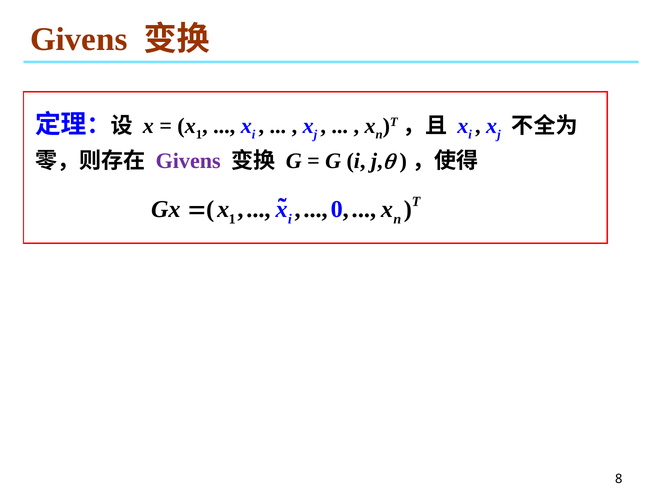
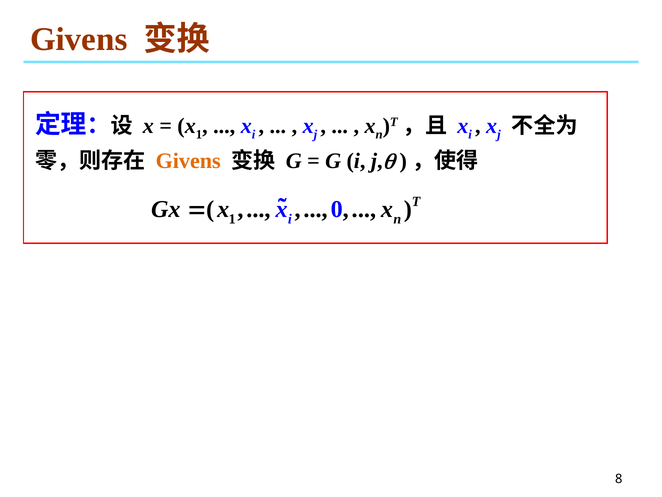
Givens at (188, 161) colour: purple -> orange
